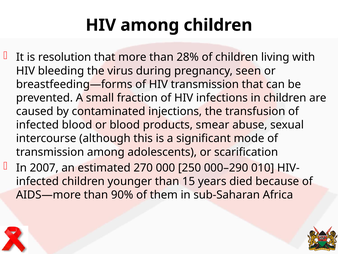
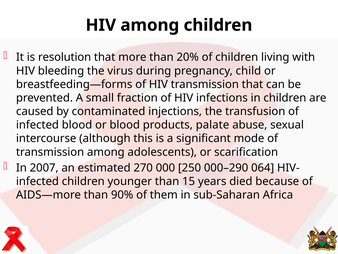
28%: 28% -> 20%
seen: seen -> child
smear: smear -> palate
010: 010 -> 064
